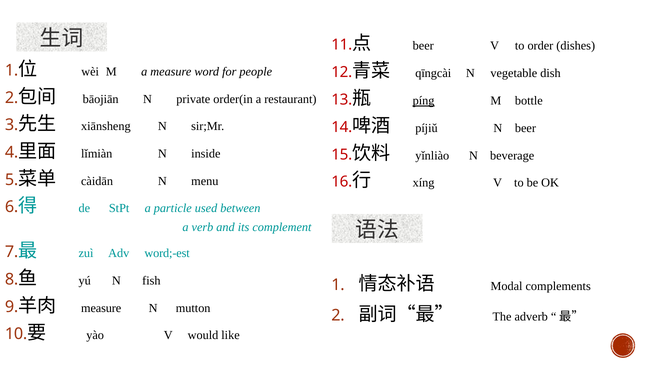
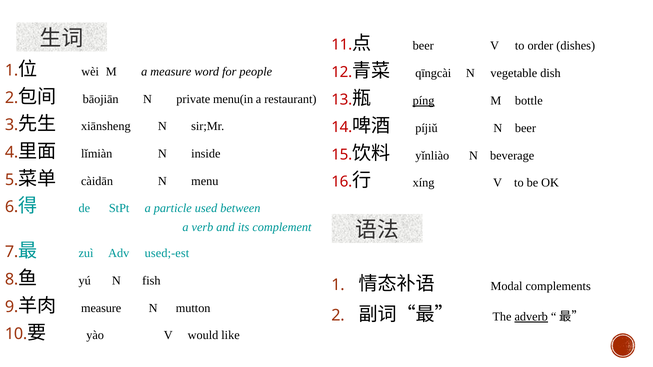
order(in: order(in -> menu(in
word;-est: word;-est -> used;-est
adverb underline: none -> present
